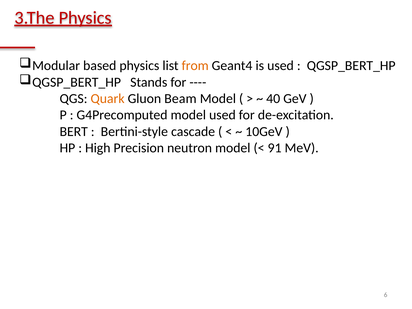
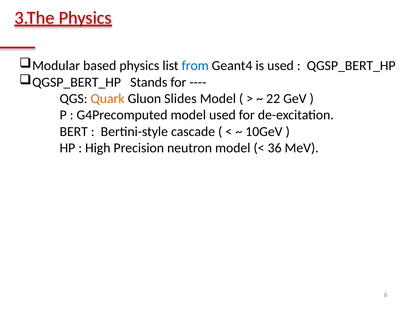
from colour: orange -> blue
Beam: Beam -> Slides
40: 40 -> 22
91: 91 -> 36
